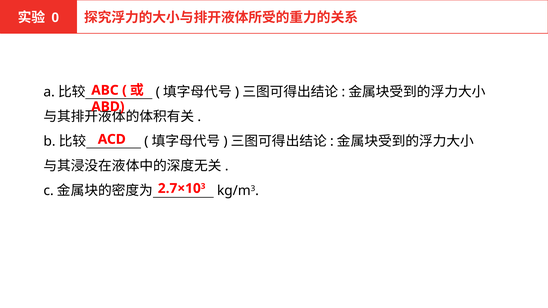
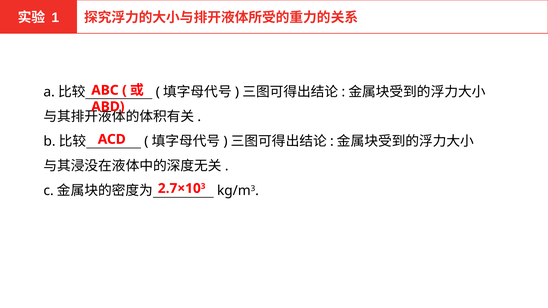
0: 0 -> 1
